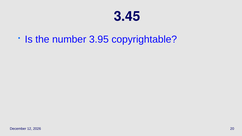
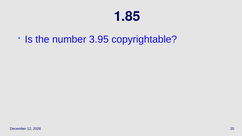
3.45: 3.45 -> 1.85
